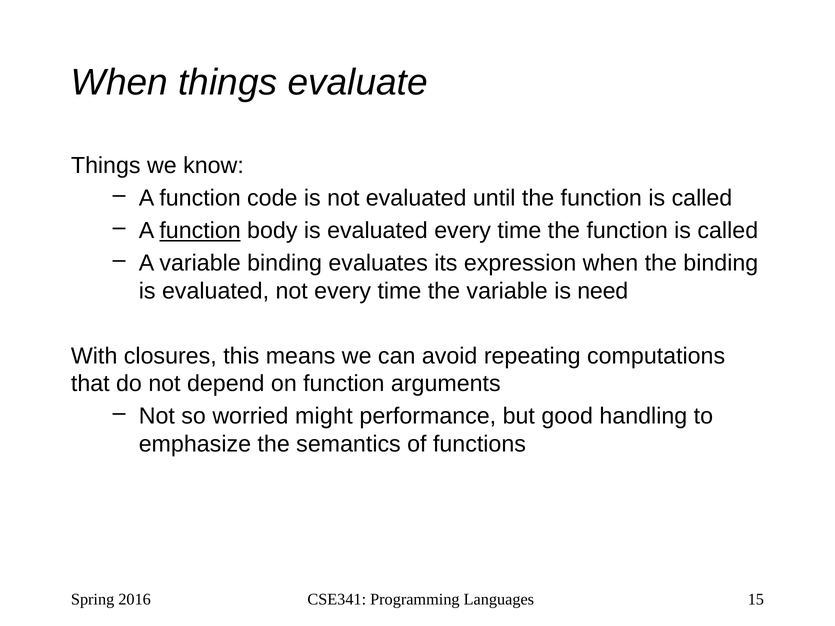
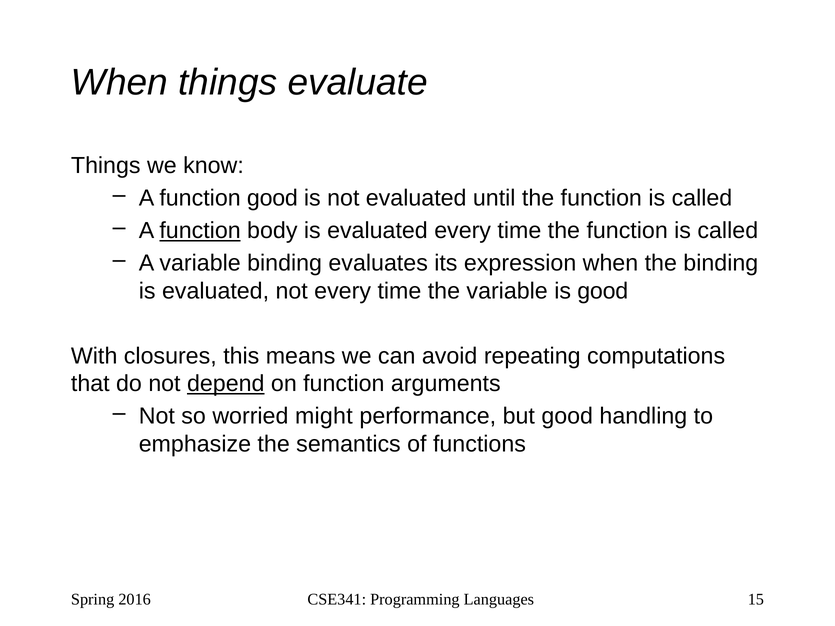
function code: code -> good
is need: need -> good
depend underline: none -> present
